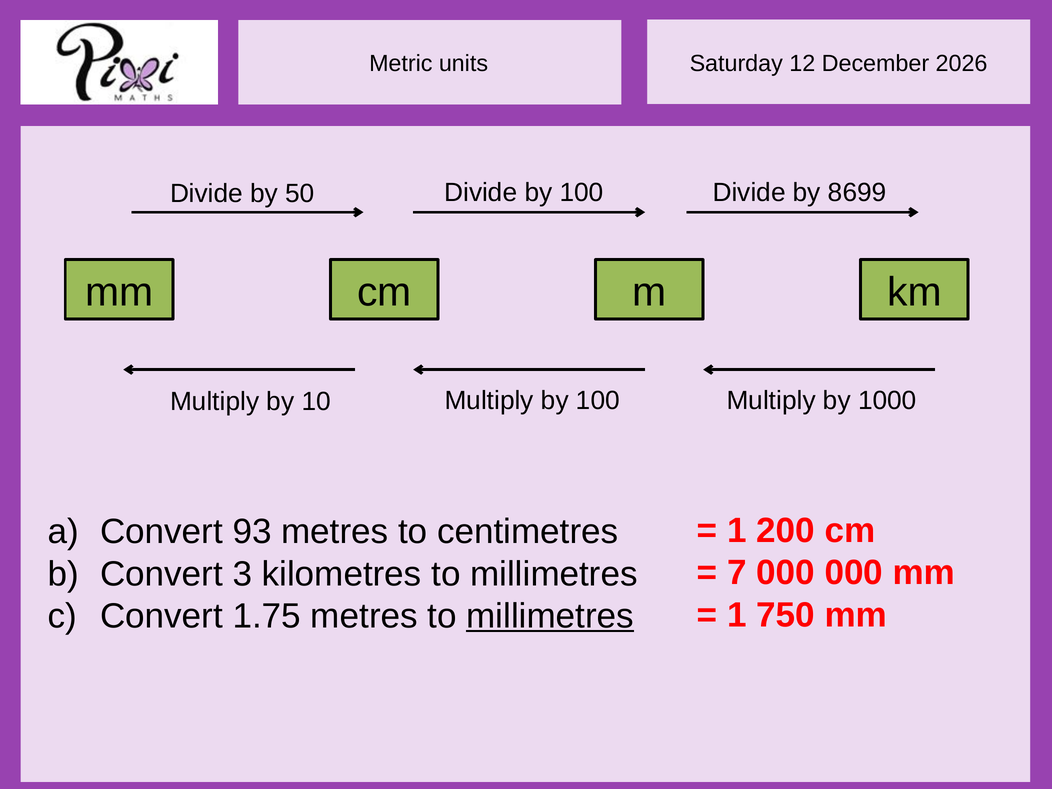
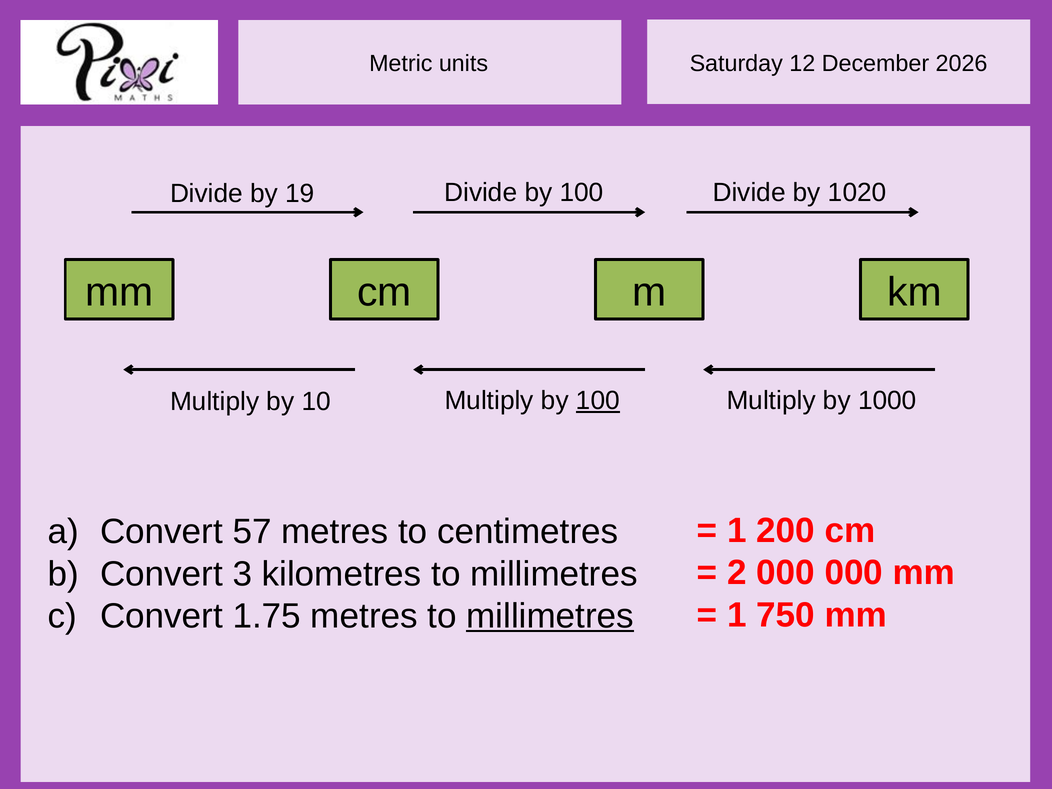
50: 50 -> 19
8699: 8699 -> 1020
100 at (598, 401) underline: none -> present
93: 93 -> 57
7: 7 -> 2
